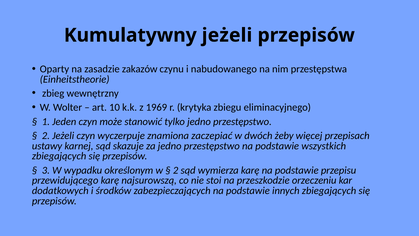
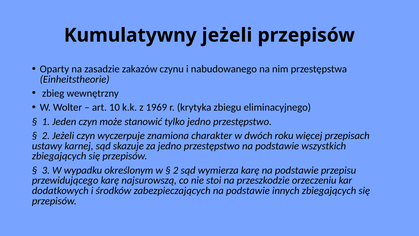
zaczepiać: zaczepiać -> charakter
żeby: żeby -> roku
